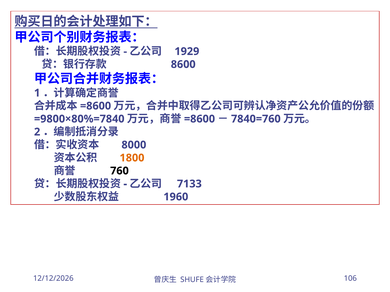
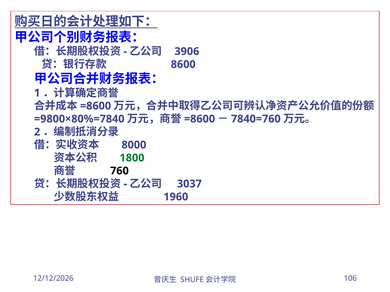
1929: 1929 -> 3906
1800 colour: orange -> green
7133: 7133 -> 3037
